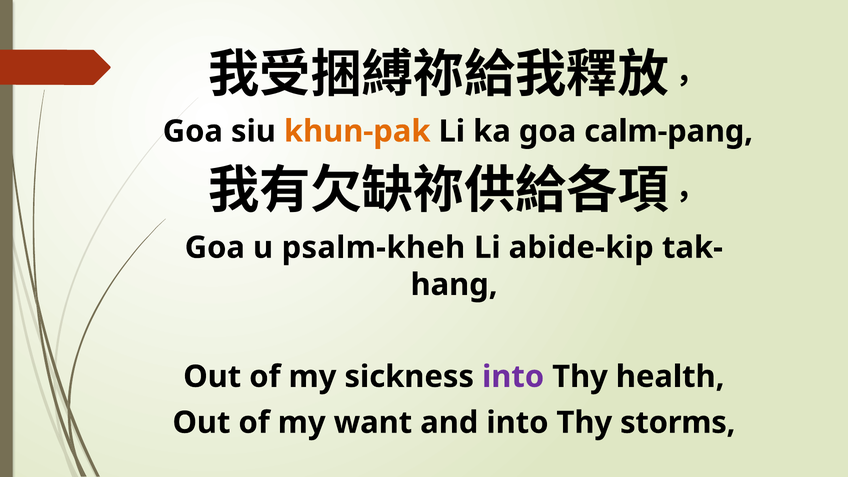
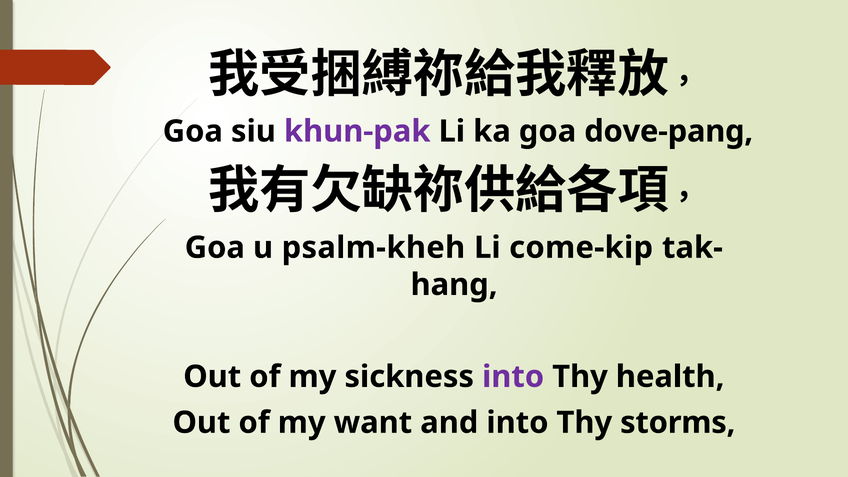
khun-pak colour: orange -> purple
calm-pang: calm-pang -> dove-pang
abide-kip: abide-kip -> come-kip
